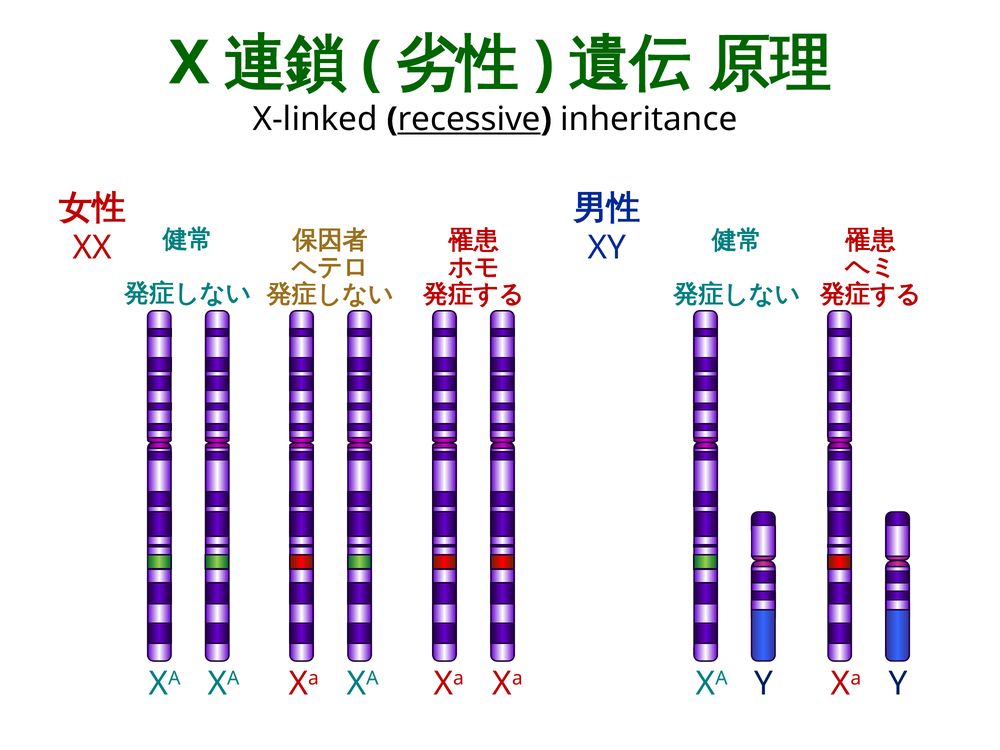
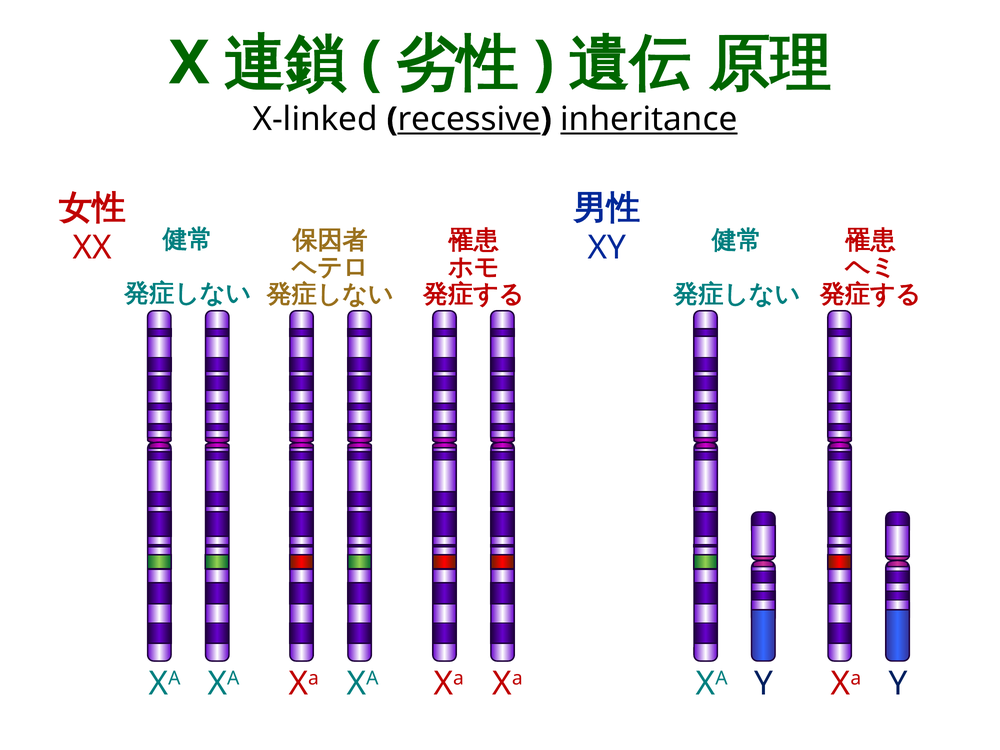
inheritance underline: none -> present
